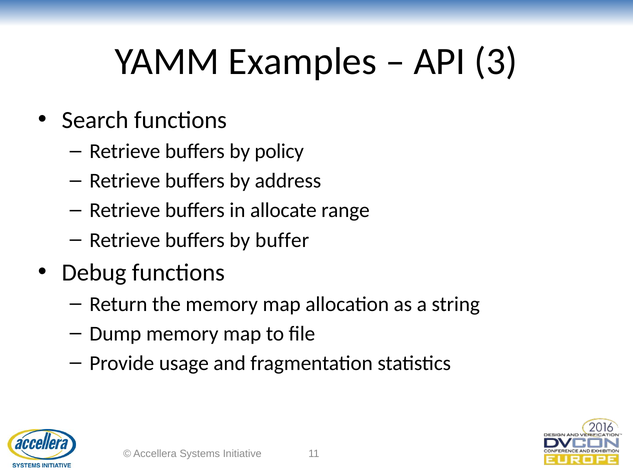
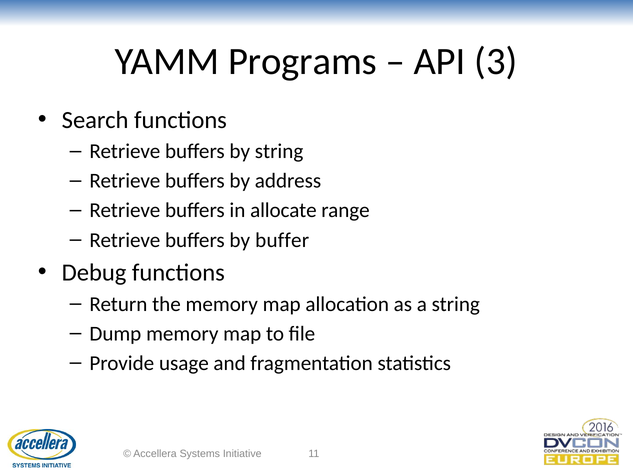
Examples: Examples -> Programs
by policy: policy -> string
